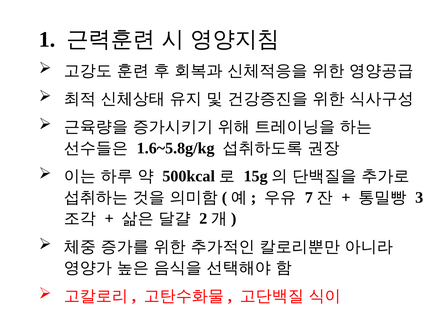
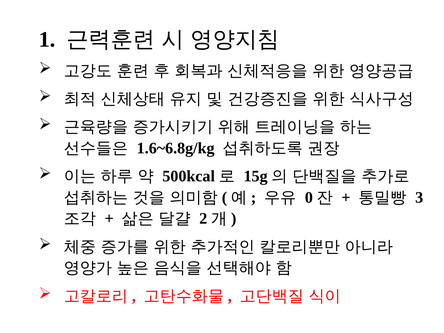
1.6~5.8g/kg: 1.6~5.8g/kg -> 1.6~6.8g/kg
7: 7 -> 0
